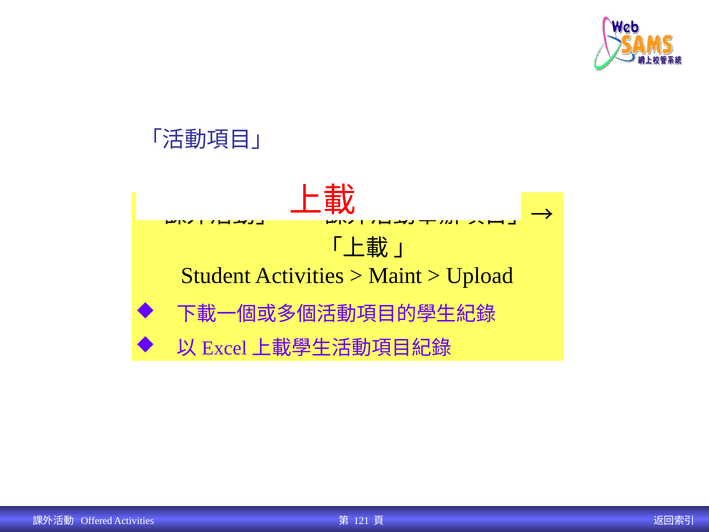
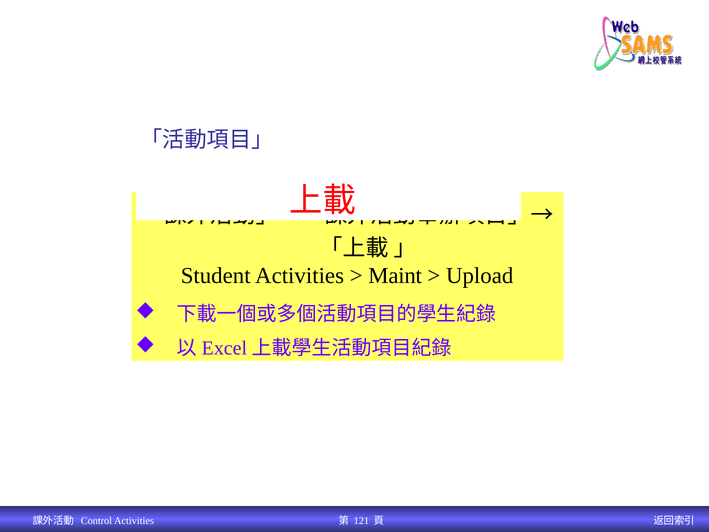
Offered: Offered -> Control
